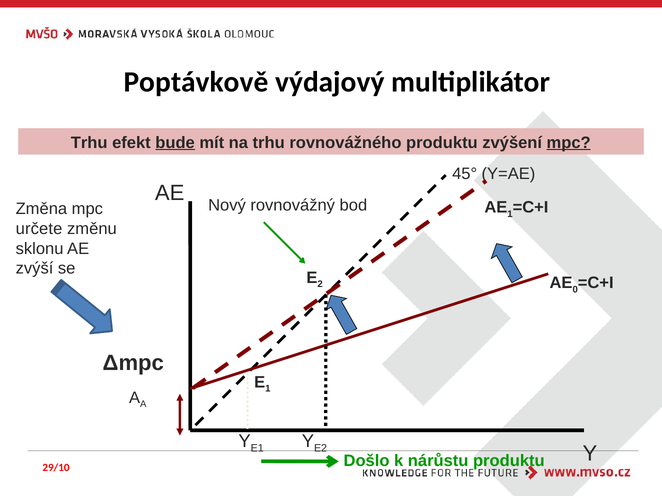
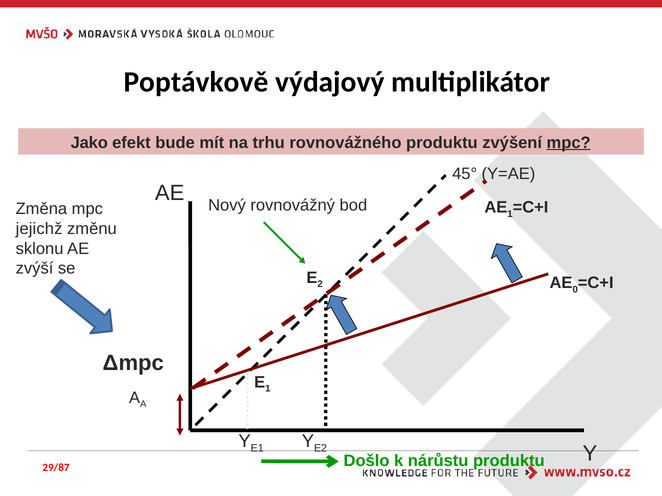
Trhu at (89, 143): Trhu -> Jako
bude underline: present -> none
určete: určete -> jejichž
29/10: 29/10 -> 29/87
